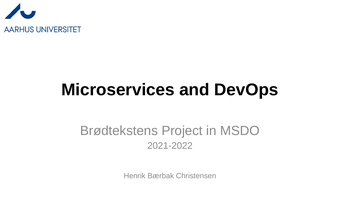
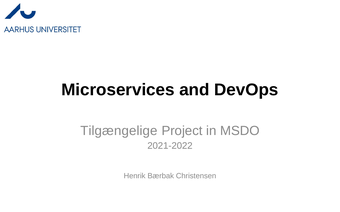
Brødtekstens: Brødtekstens -> Tilgængelige
